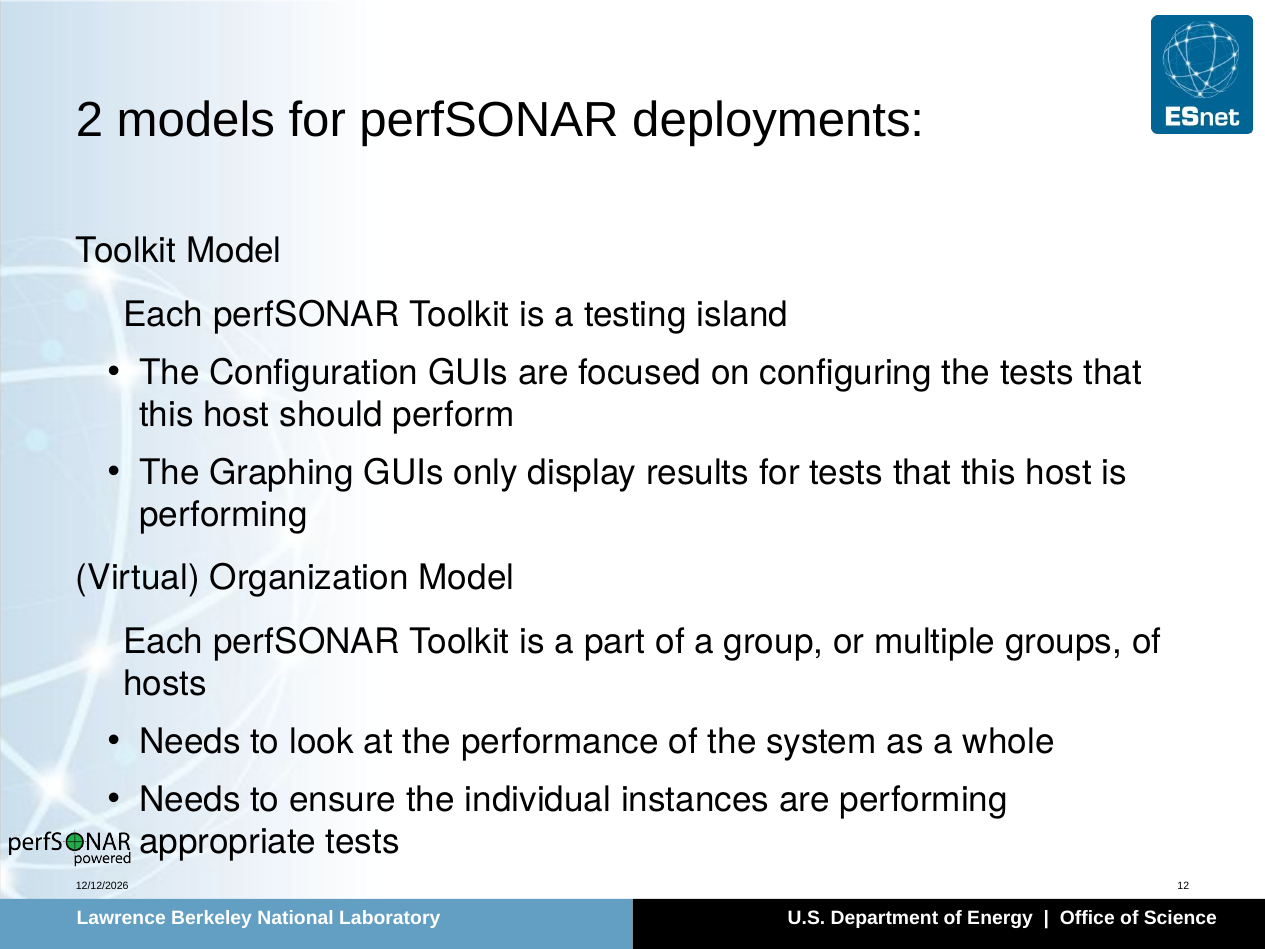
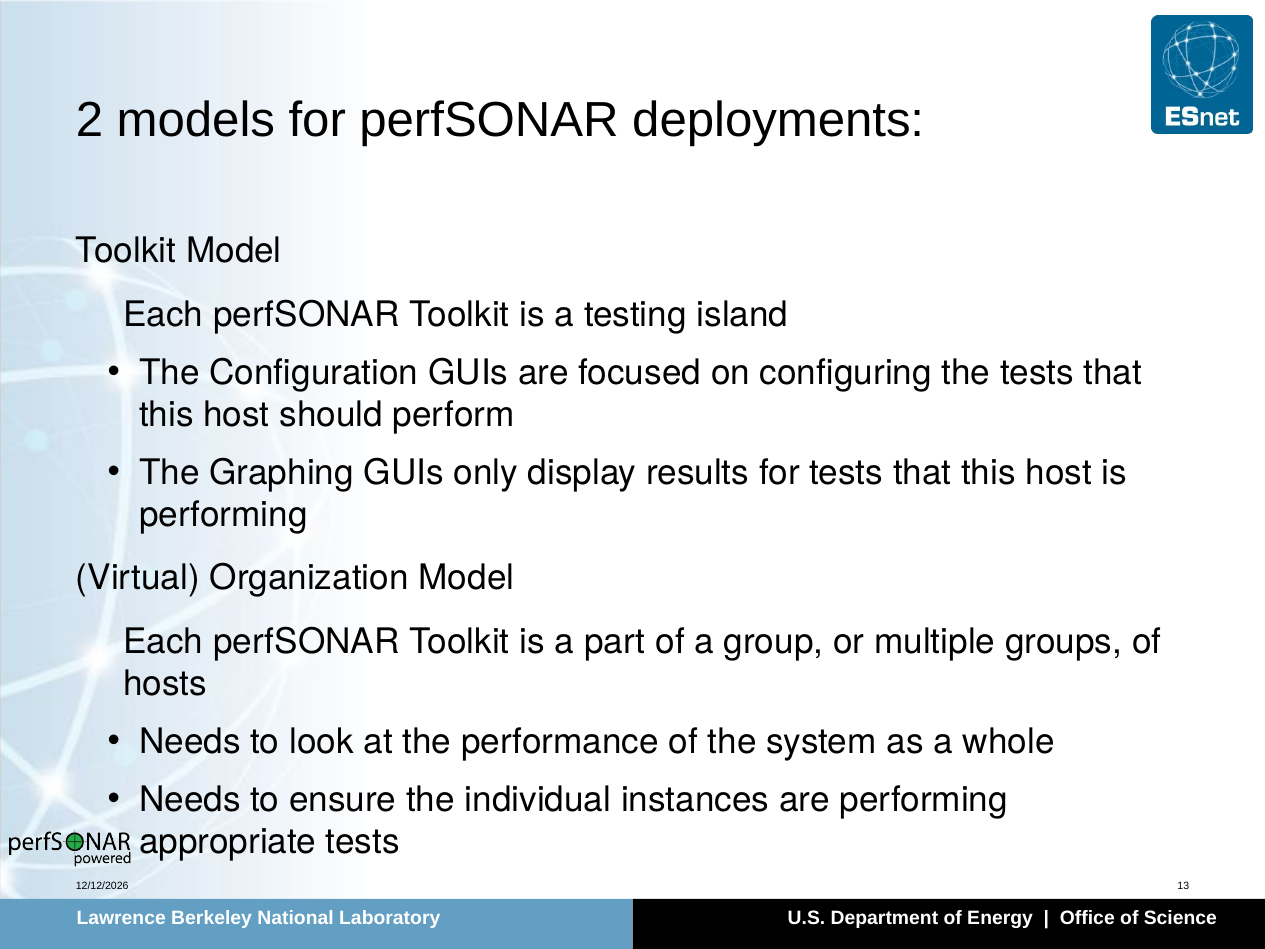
12: 12 -> 13
